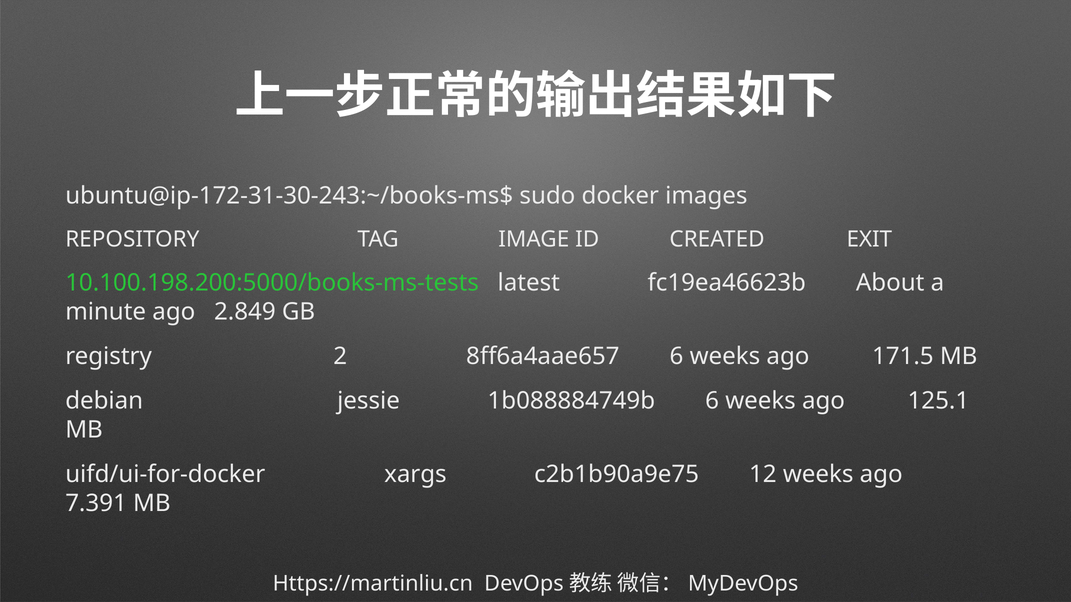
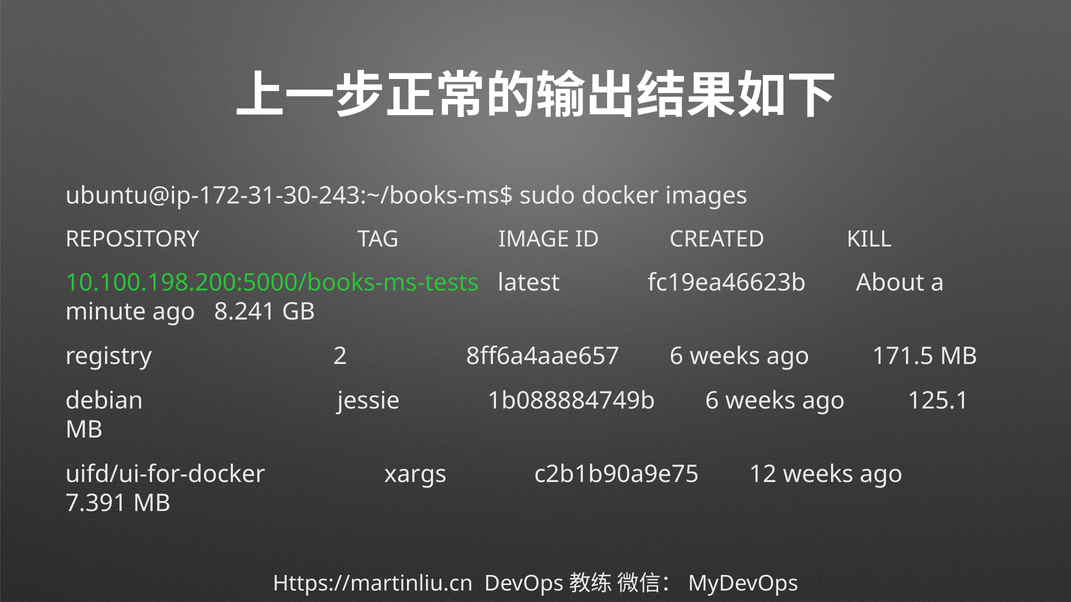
EXIT: EXIT -> KILL
2.849: 2.849 -> 8.241
